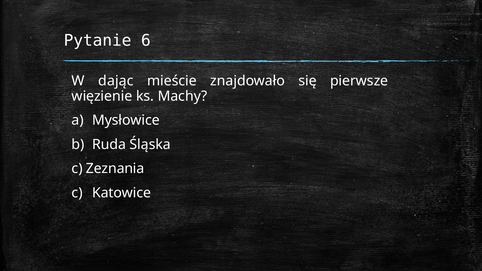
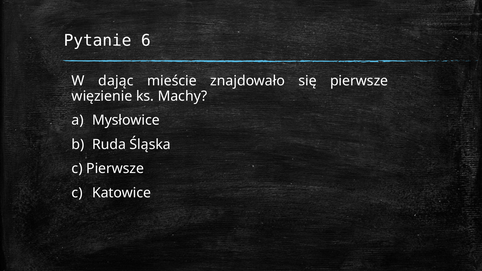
c Zeznania: Zeznania -> Pierwsze
